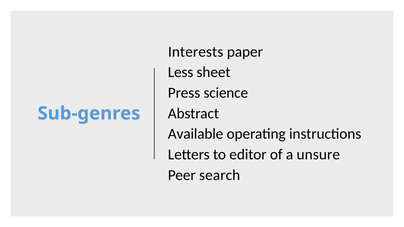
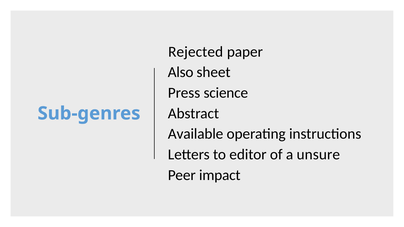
Interests: Interests -> Rejected
Less: Less -> Also
search: search -> impact
